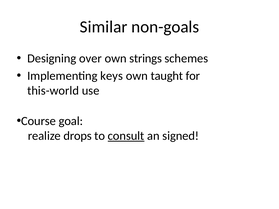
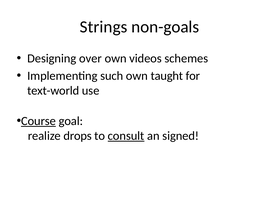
Similar: Similar -> Strings
strings: strings -> videos
keys: keys -> such
this-world: this-world -> text-world
Course underline: none -> present
